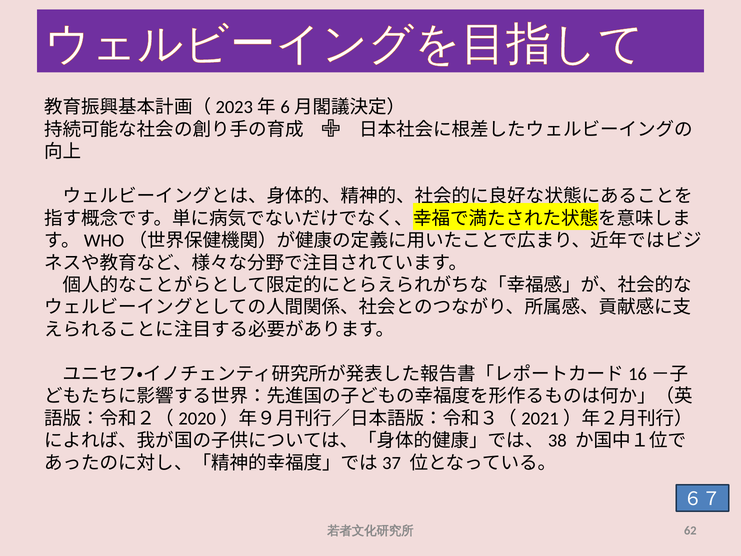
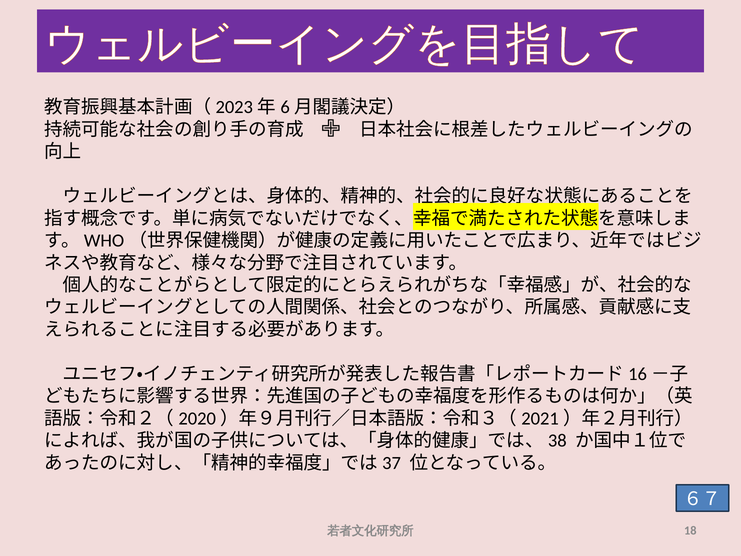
62: 62 -> 18
